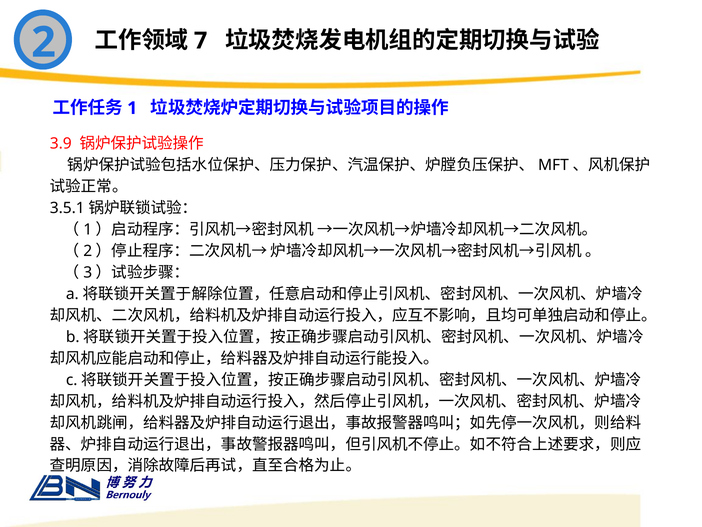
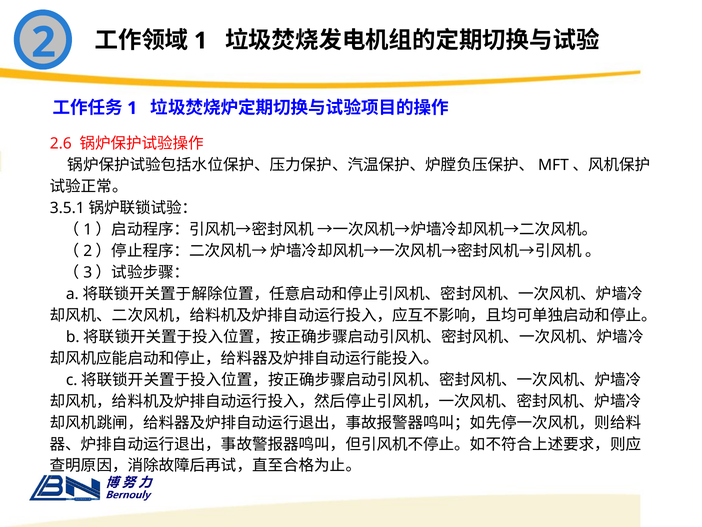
7 at (201, 41): 7 -> 1
3.9: 3.9 -> 2.6
